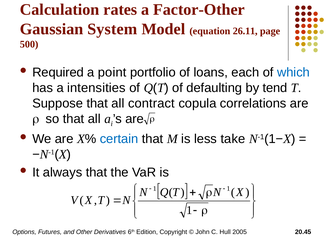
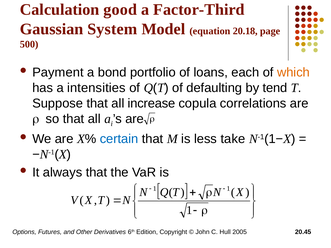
rates: rates -> good
Factor-Other: Factor-Other -> Factor-Third
26.11: 26.11 -> 20.18
Required: Required -> Payment
point: point -> bond
which colour: blue -> orange
contract: contract -> increase
